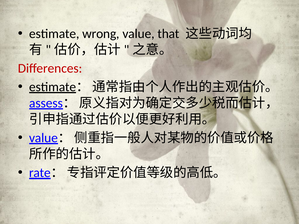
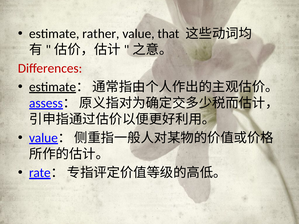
wrong: wrong -> rather
